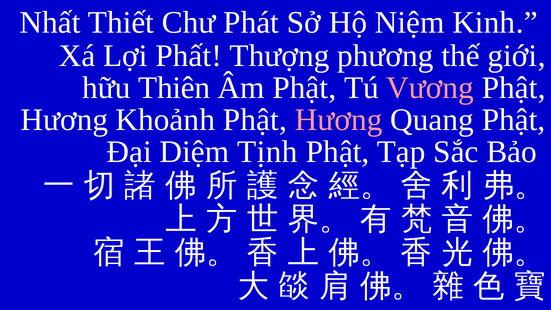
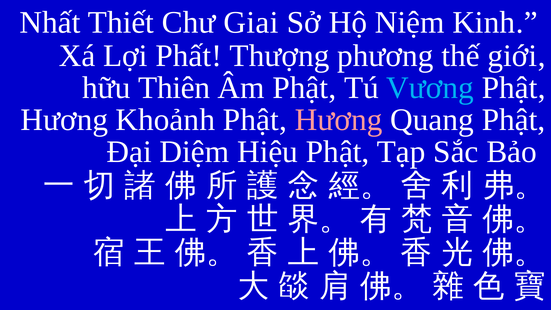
Phát: Phát -> Giai
Vương colour: pink -> light blue
Tịnh: Tịnh -> Hiệu
